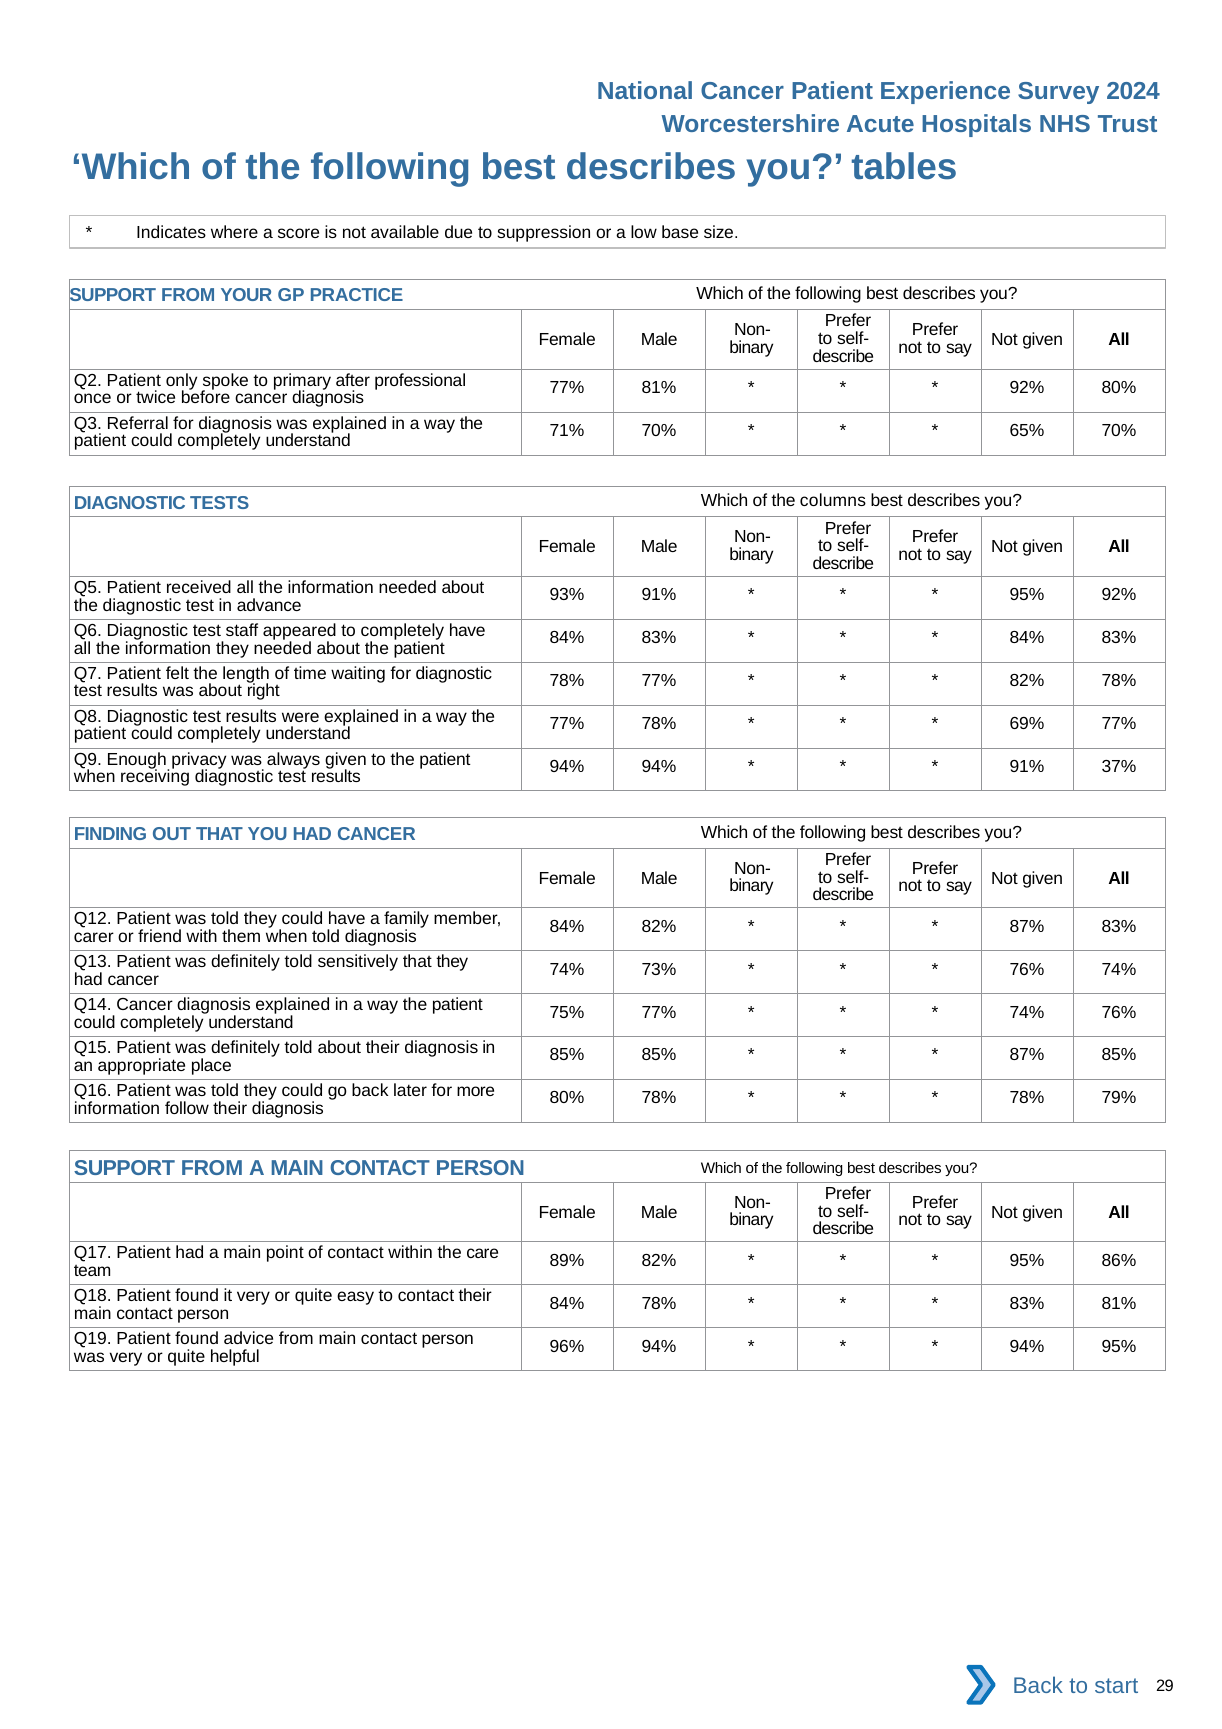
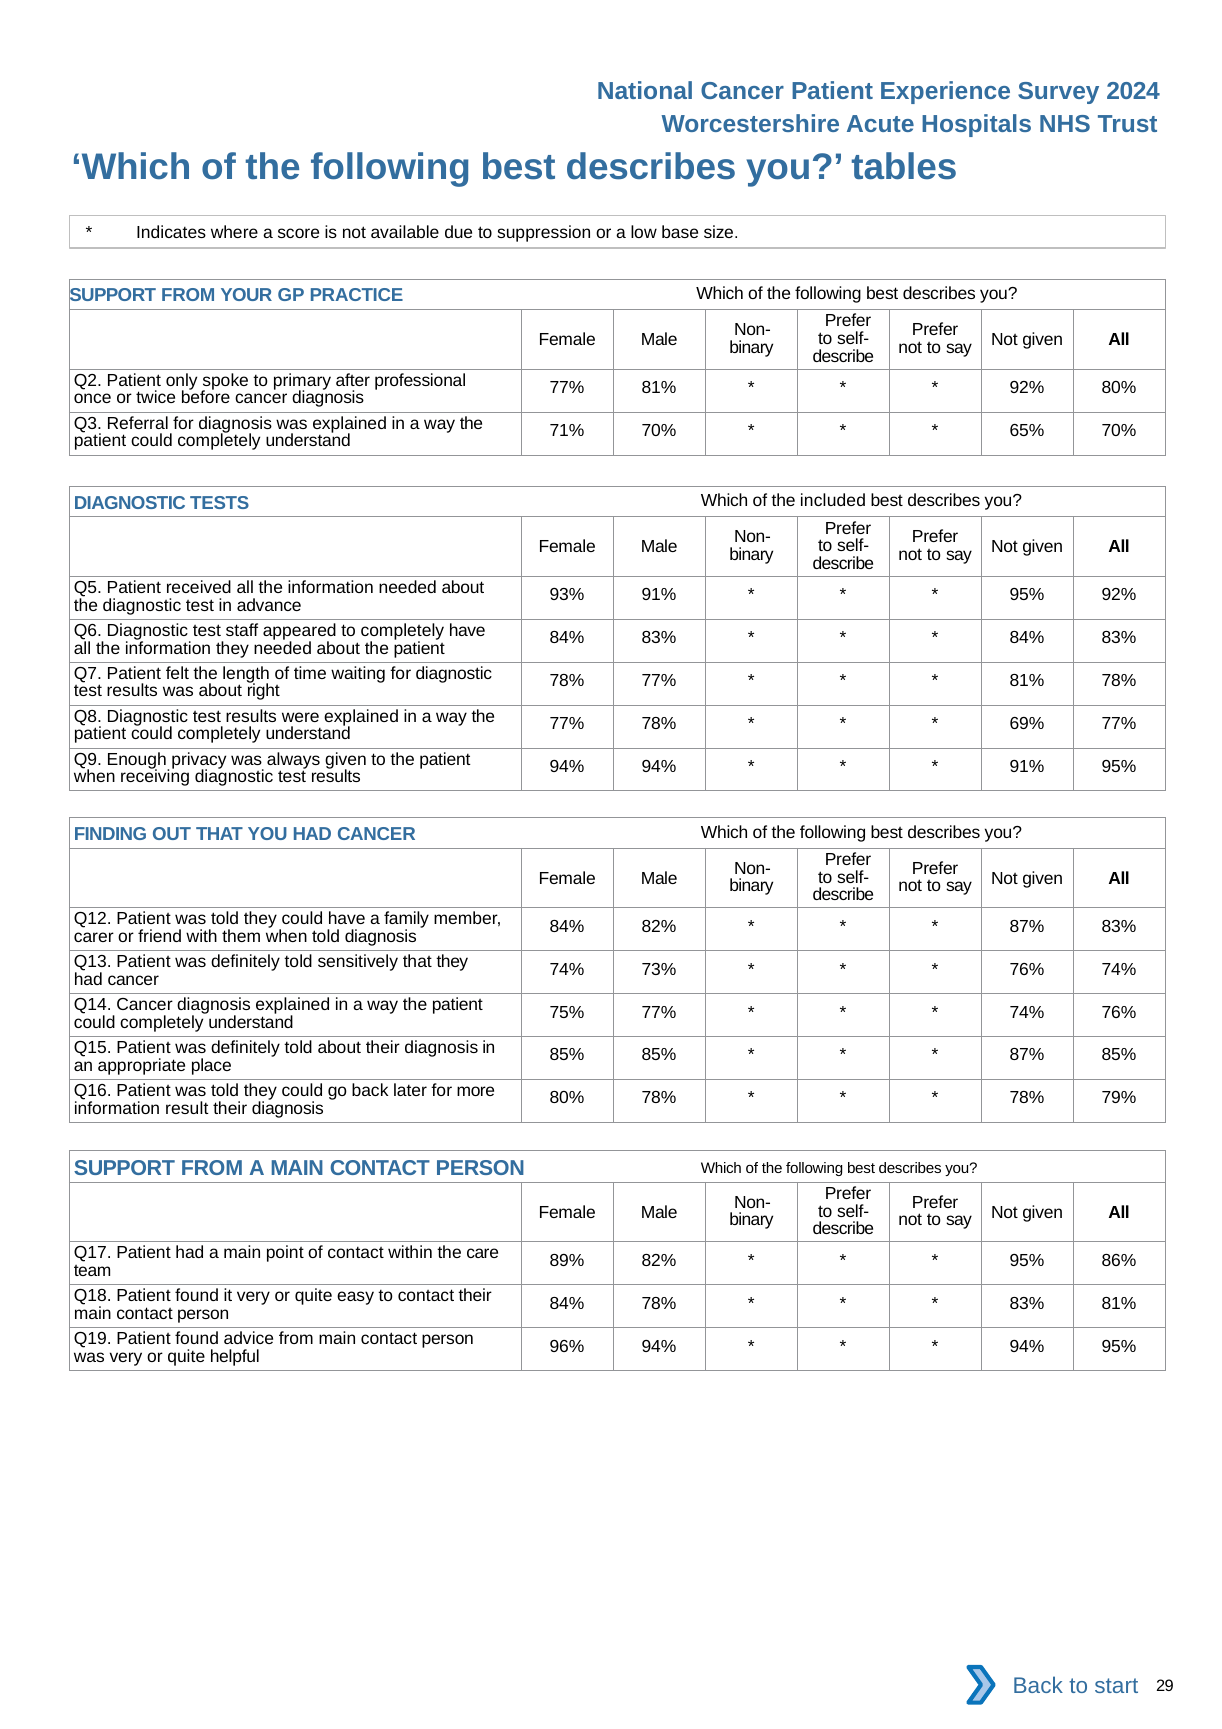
columns: columns -> included
82% at (1027, 681): 82% -> 81%
91% 37%: 37% -> 95%
follow: follow -> result
